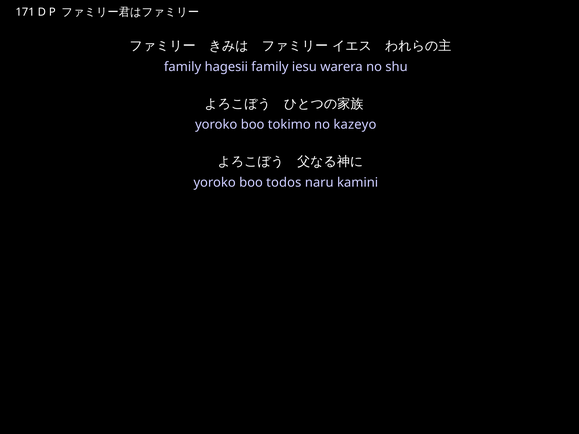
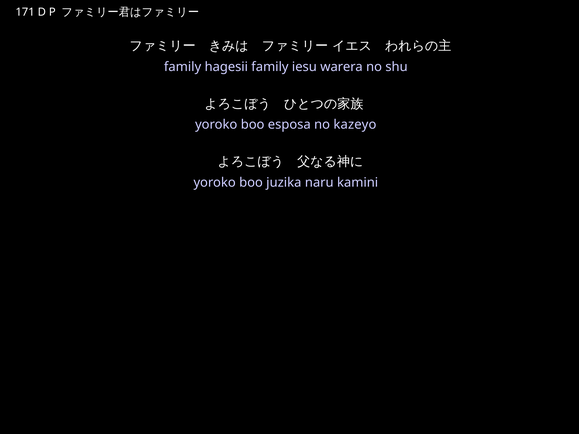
tokimo: tokimo -> esposa
todos: todos -> juzika
